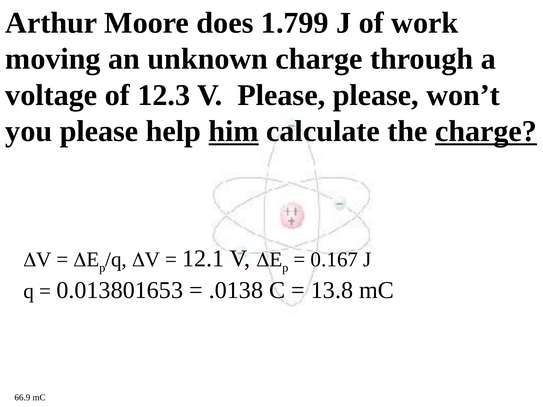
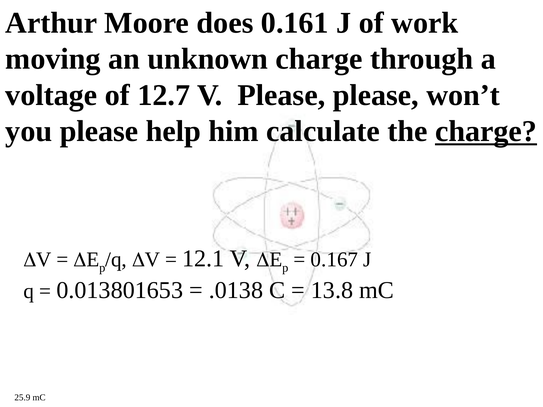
1.799: 1.799 -> 0.161
12.3: 12.3 -> 12.7
him underline: present -> none
66.9: 66.9 -> 25.9
